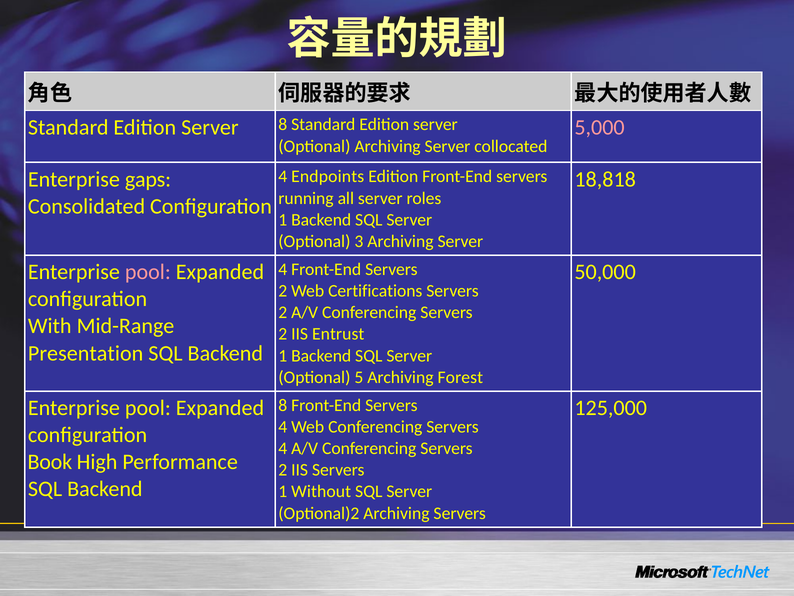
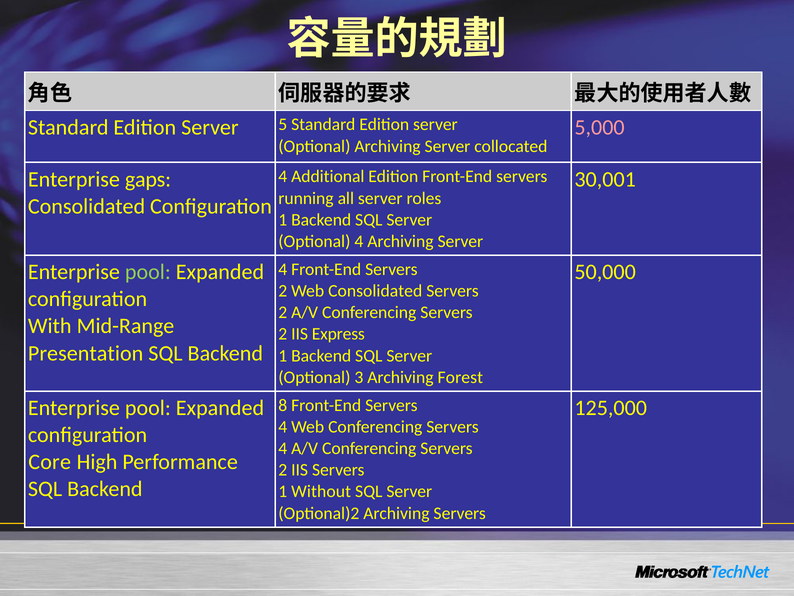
Server 8: 8 -> 5
Endpoints: Endpoints -> Additional
18,818: 18,818 -> 30,001
Optional 3: 3 -> 4
pool at (148, 272) colour: pink -> light green
Web Certifications: Certifications -> Consolidated
Entrust: Entrust -> Express
5: 5 -> 3
Book: Book -> Core
